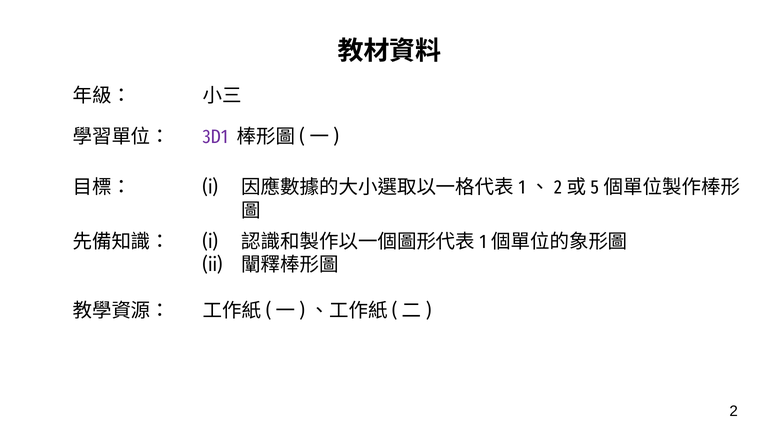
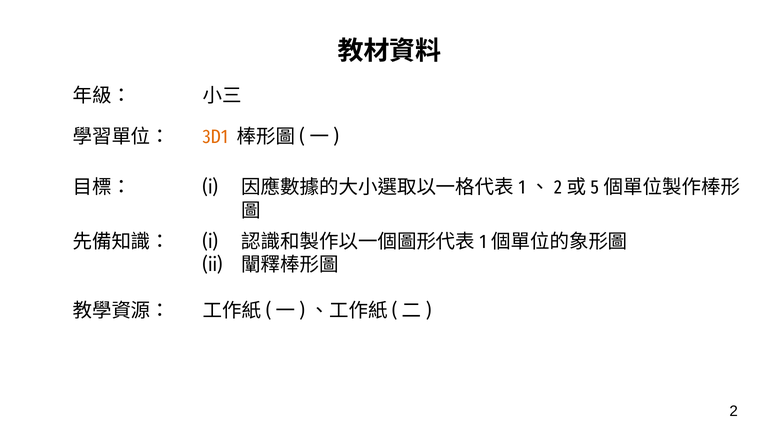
3D1 colour: purple -> orange
